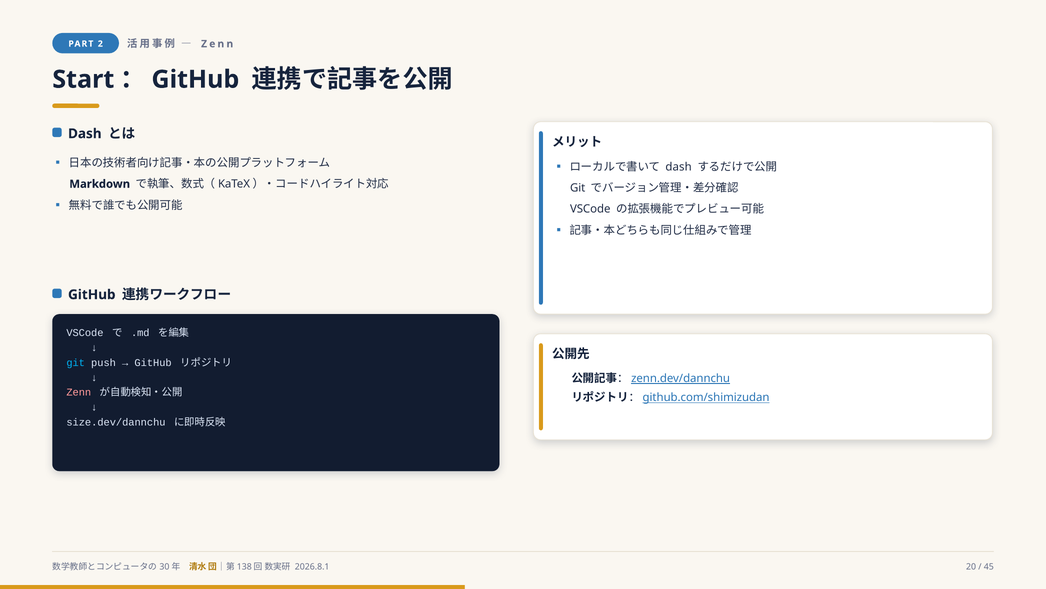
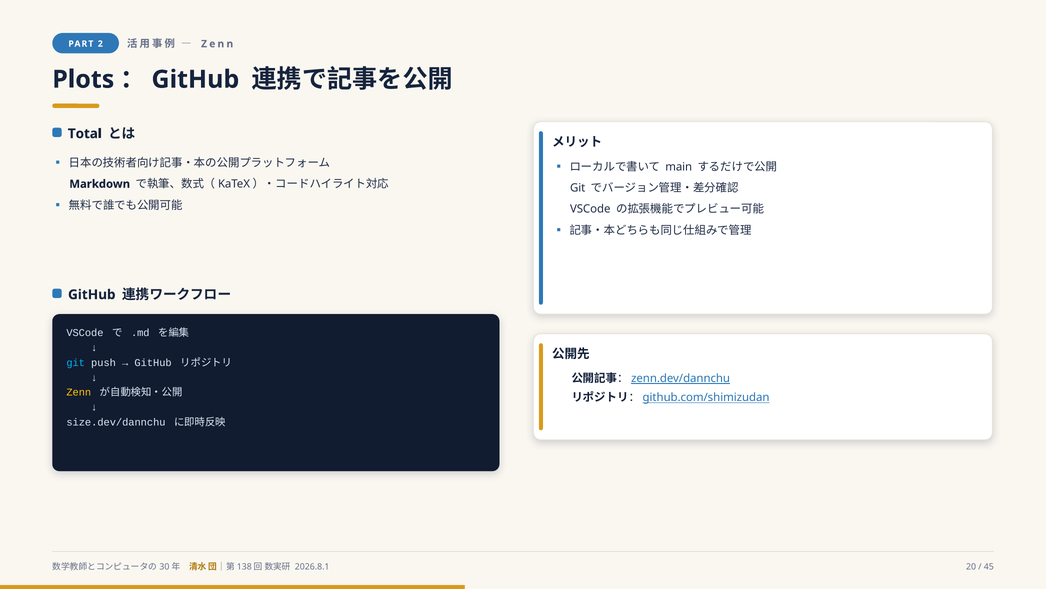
Start: Start -> Plots
Dash at (85, 134): Dash -> Total
dash at (679, 167): dash -> main
Zenn at (79, 392) colour: pink -> yellow
